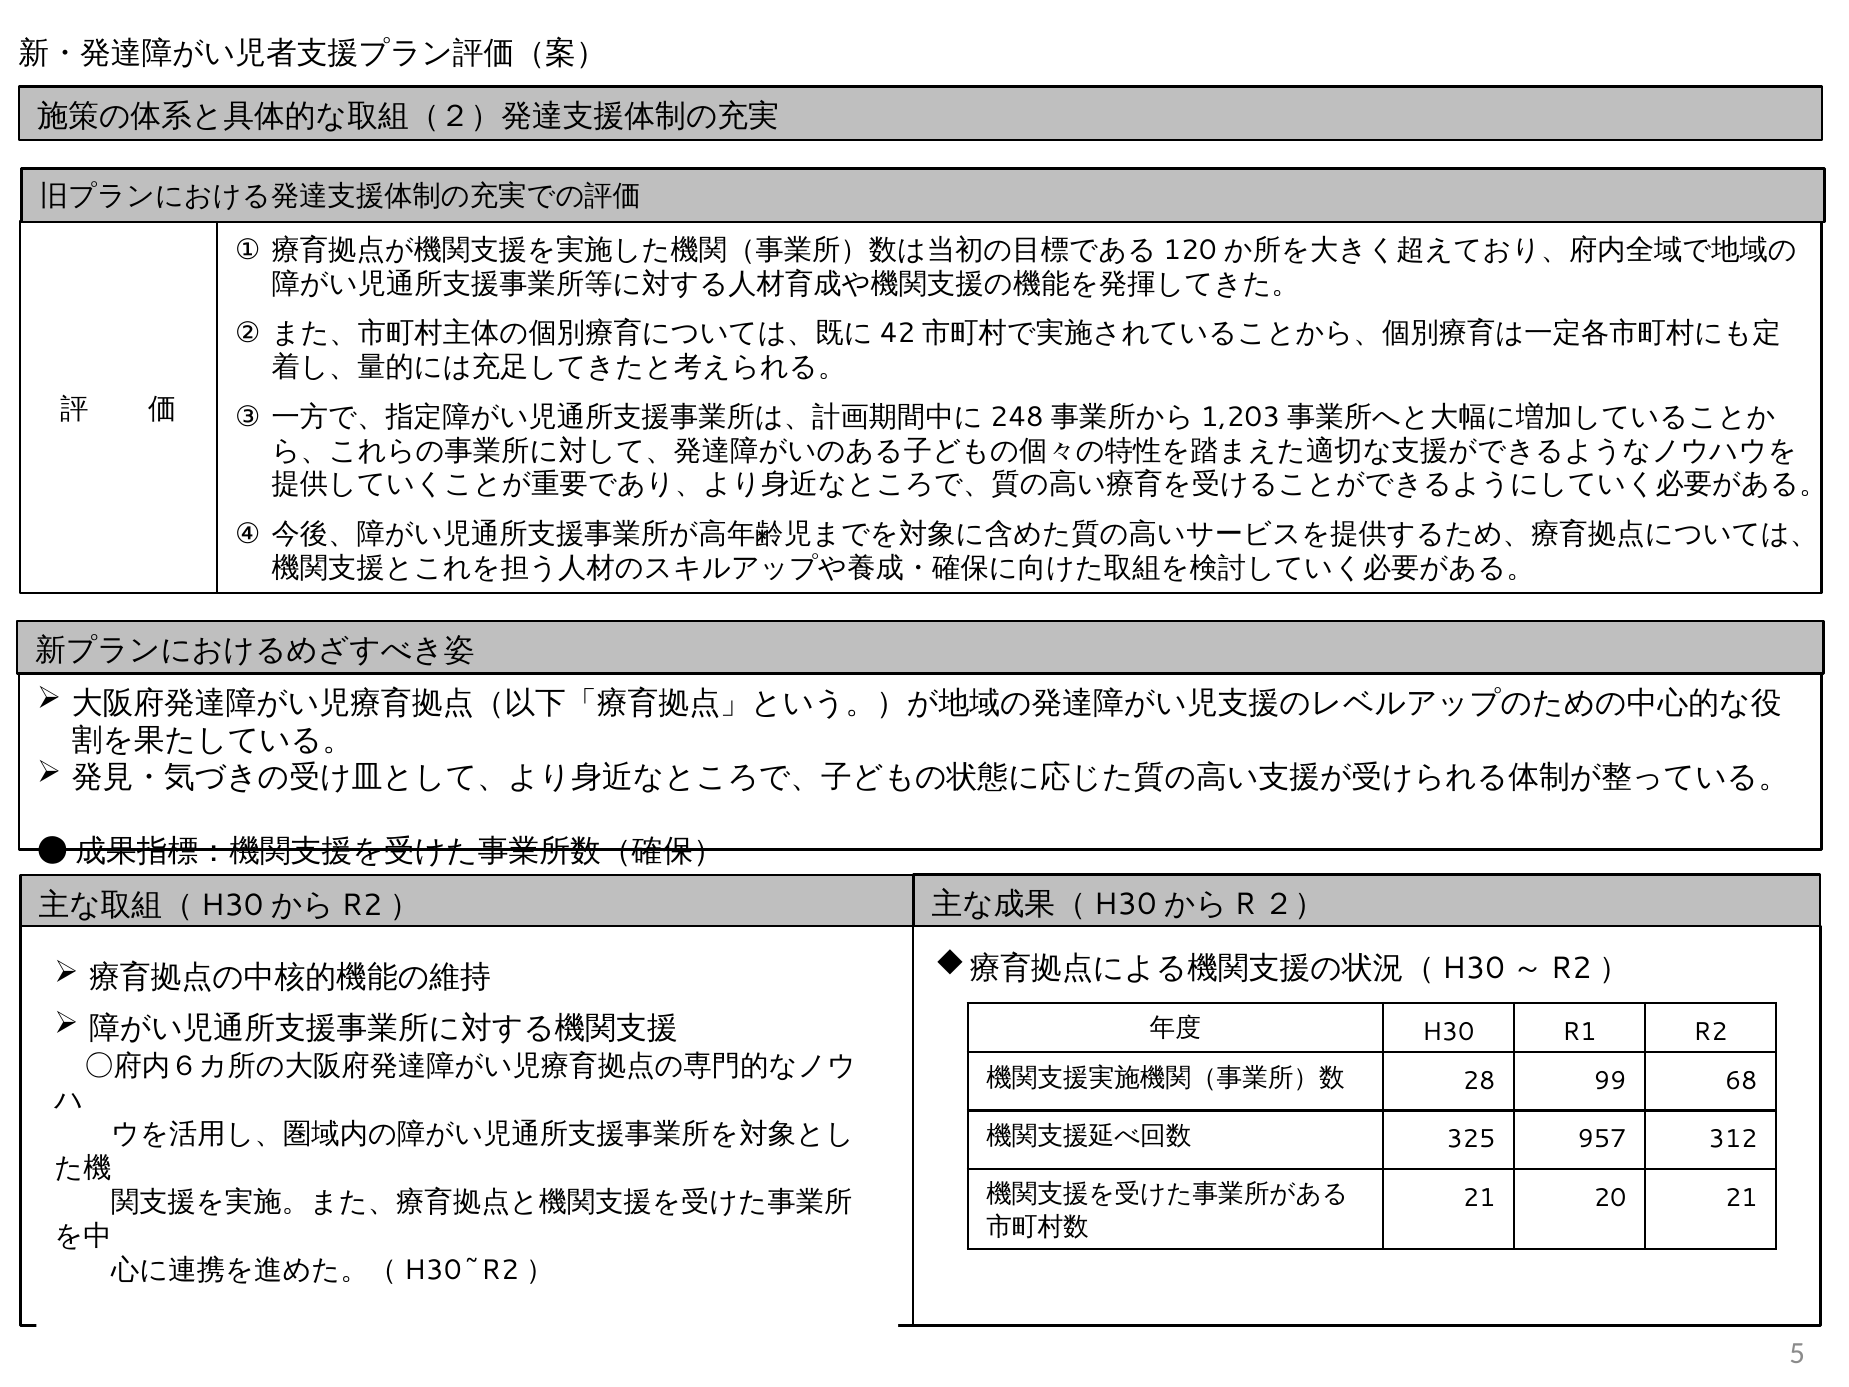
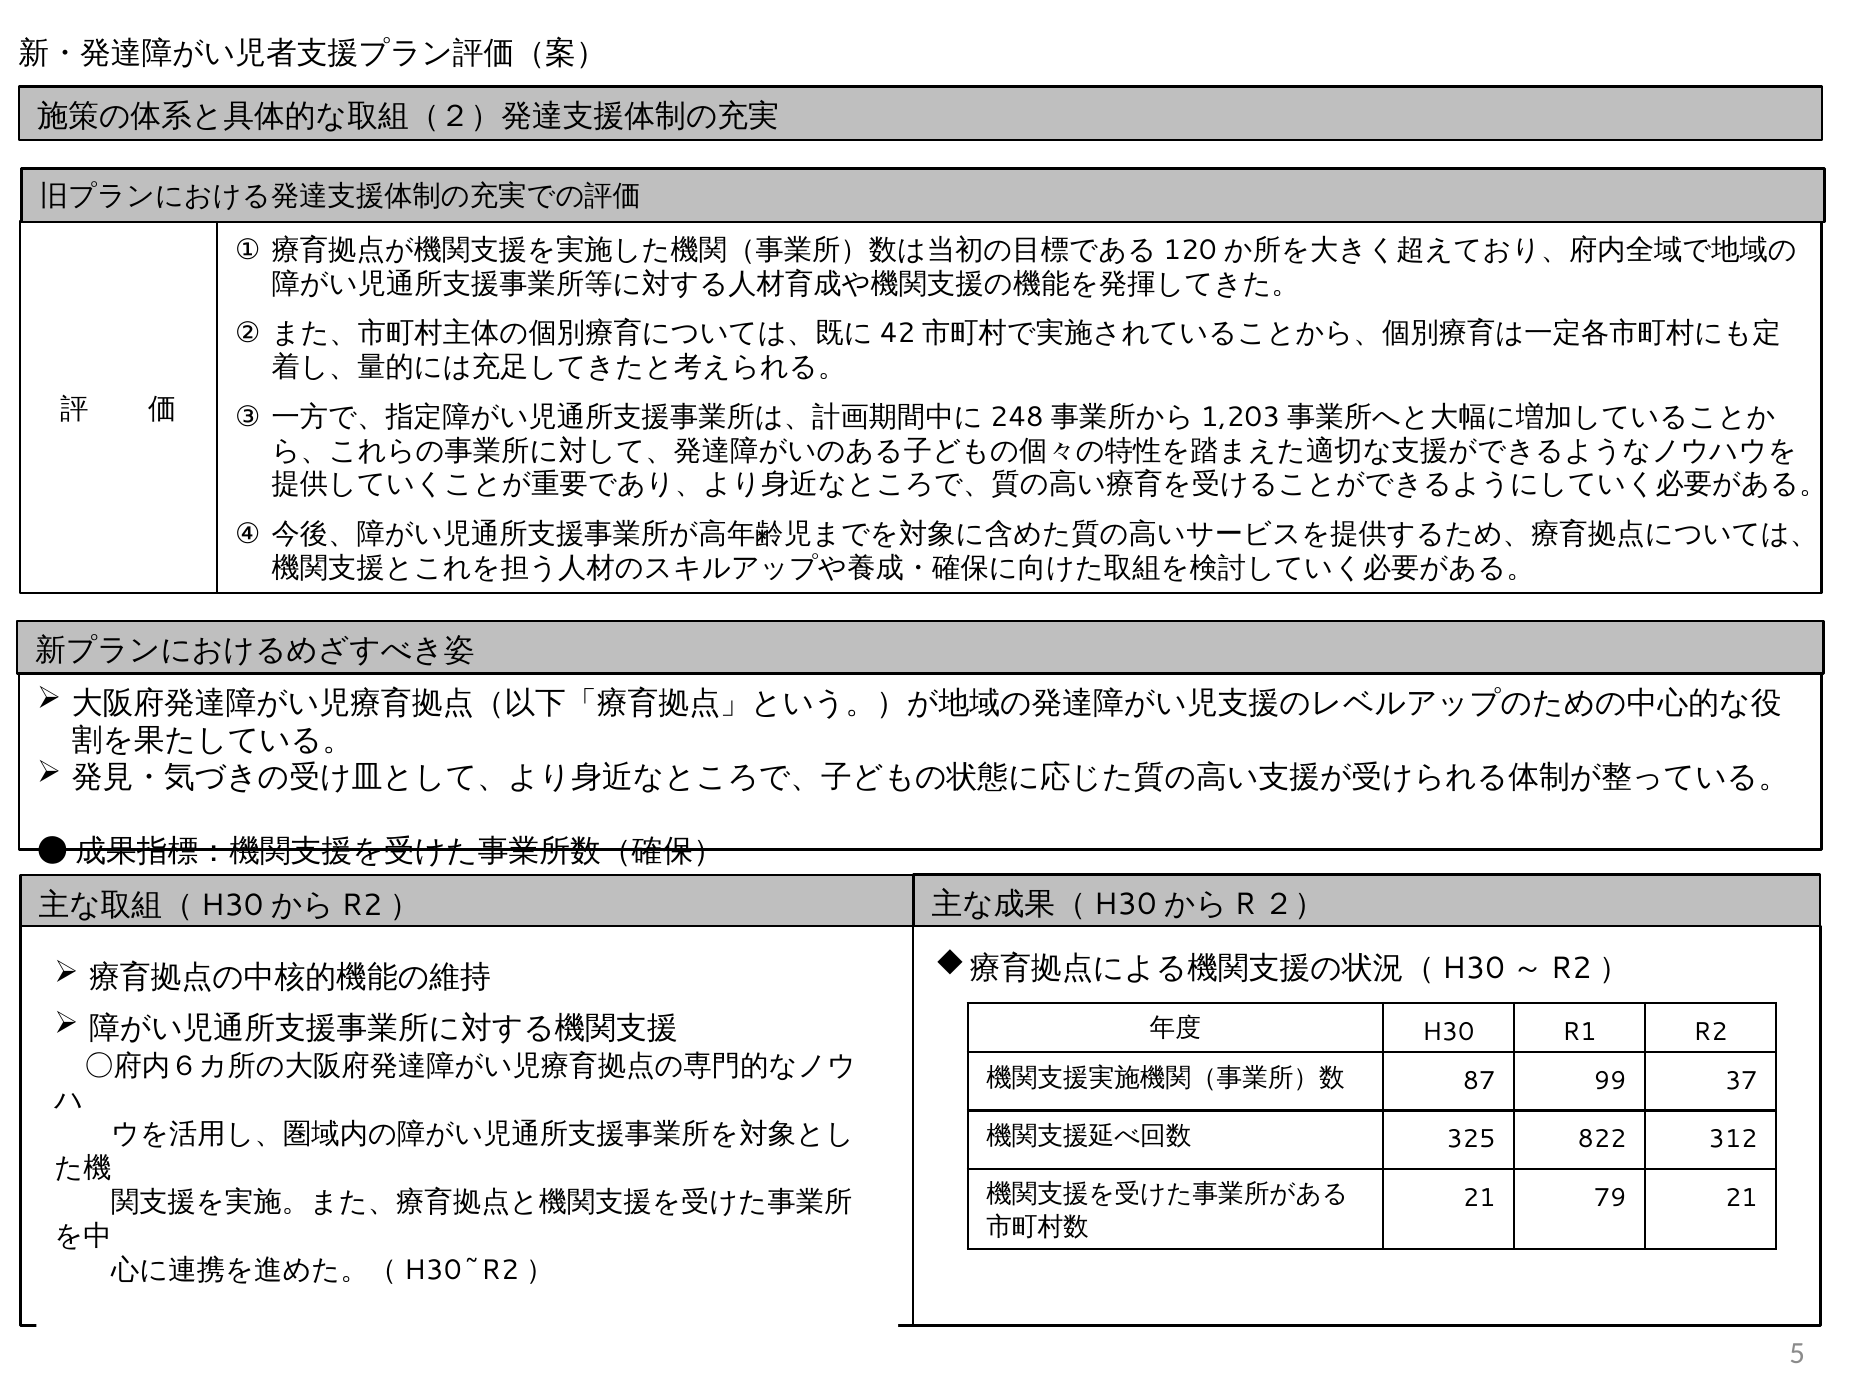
28: 28 -> 87
68: 68 -> 37
957: 957 -> 822
20: 20 -> 79
